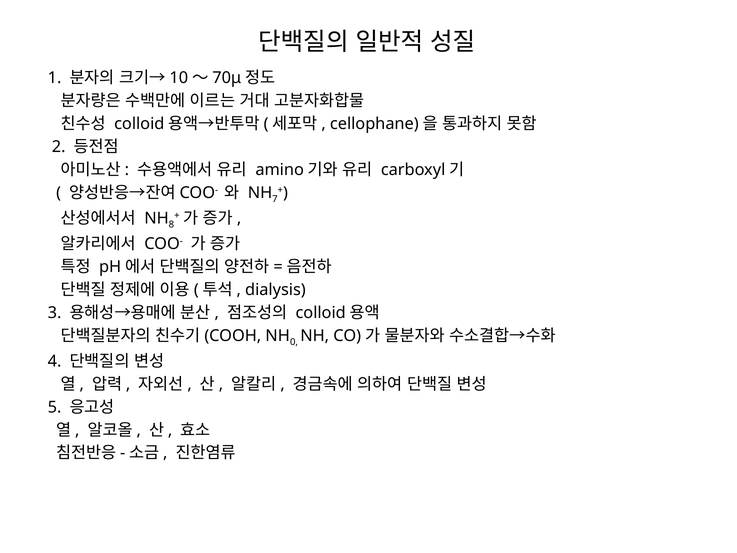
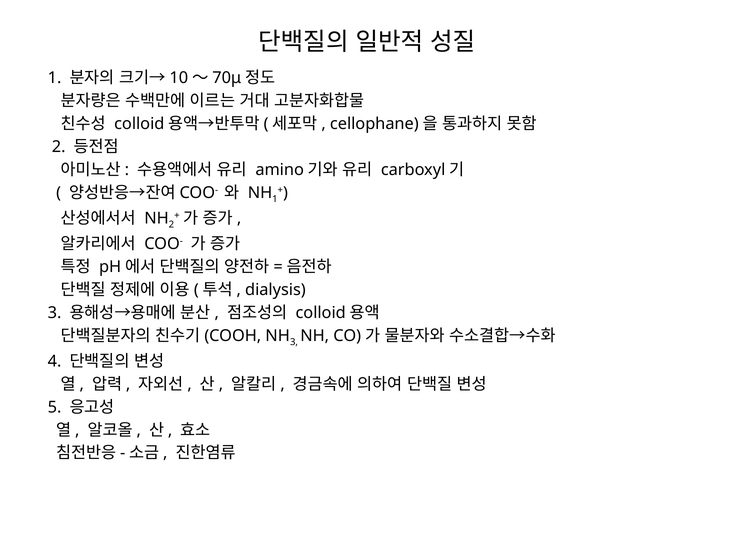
NH 7: 7 -> 1
NH 8: 8 -> 2
NH 0: 0 -> 3
